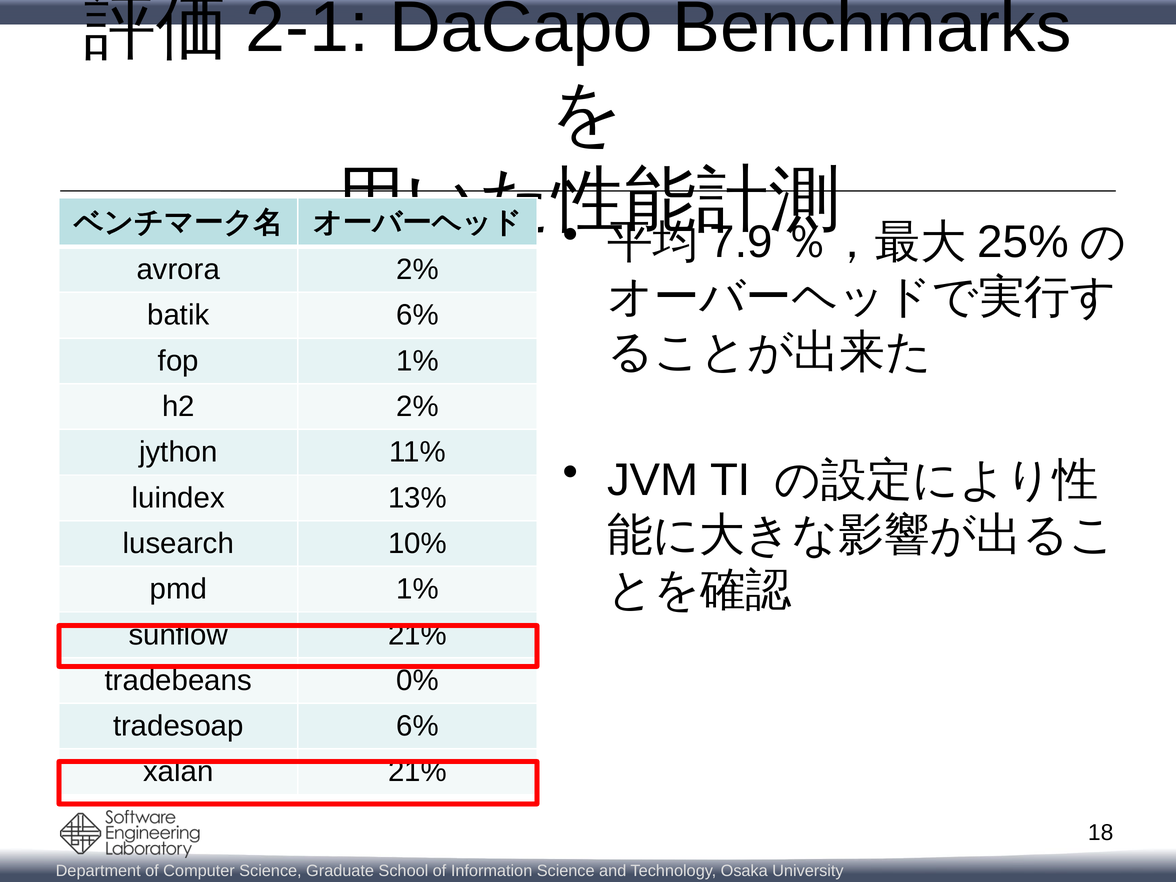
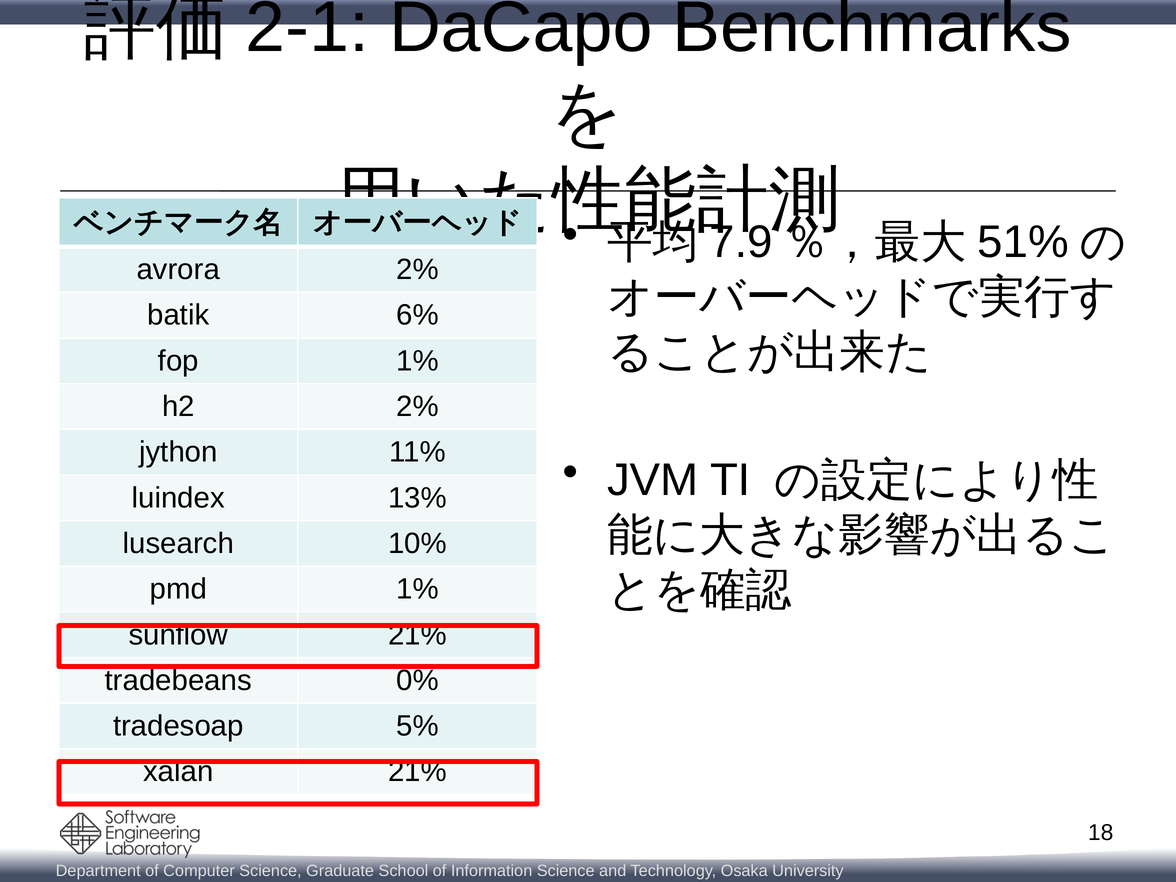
25%: 25% -> 51%
tradesoap 6%: 6% -> 5%
